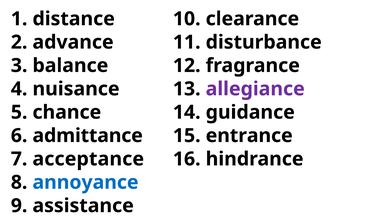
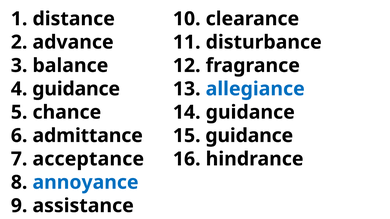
nuisance at (76, 89): nuisance -> guidance
allegiance colour: purple -> blue
15 entrance: entrance -> guidance
